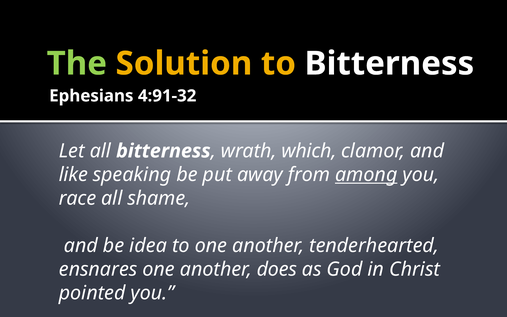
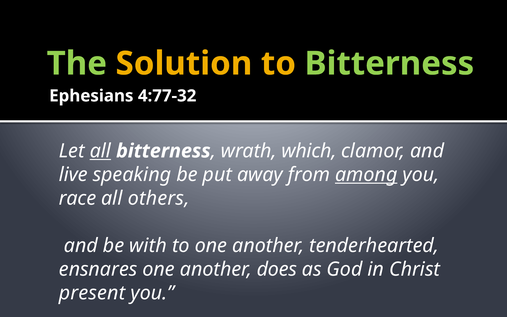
Bitterness at (389, 64) colour: white -> light green
4:91-32: 4:91-32 -> 4:77-32
all at (100, 151) underline: none -> present
like: like -> live
shame: shame -> others
idea: idea -> with
pointed: pointed -> present
